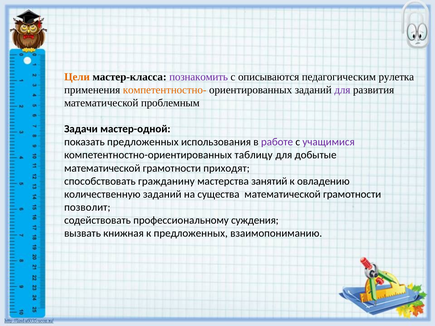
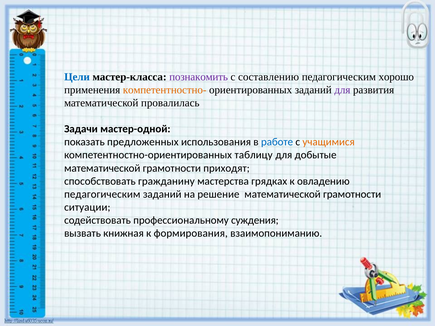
Цели colour: orange -> blue
описываются: описываются -> составлению
рулетка: рулетка -> хорошо
проблемным: проблемным -> провалилась
работе colour: purple -> blue
учащимися colour: purple -> orange
занятий: занятий -> грядках
количественную at (102, 194): количественную -> педагогическим
существа: существа -> решение
позволит: позволит -> ситуации
к предложенных: предложенных -> формирования
